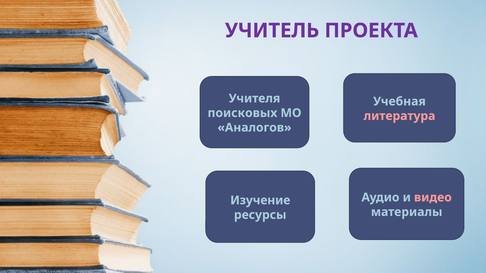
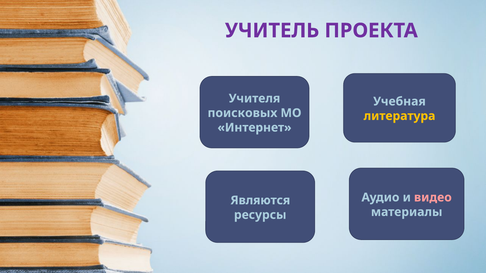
литература colour: pink -> yellow
Аналогов: Аналогов -> Интернет
Изучение: Изучение -> Являются
